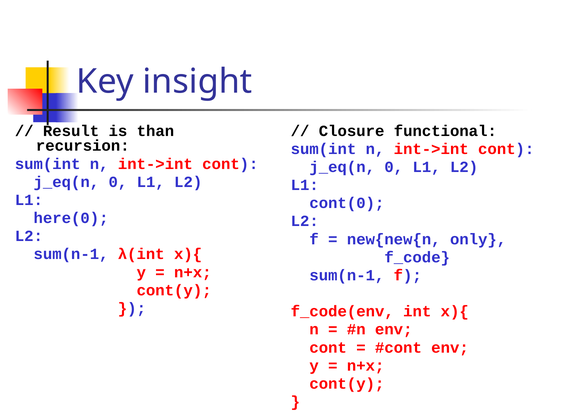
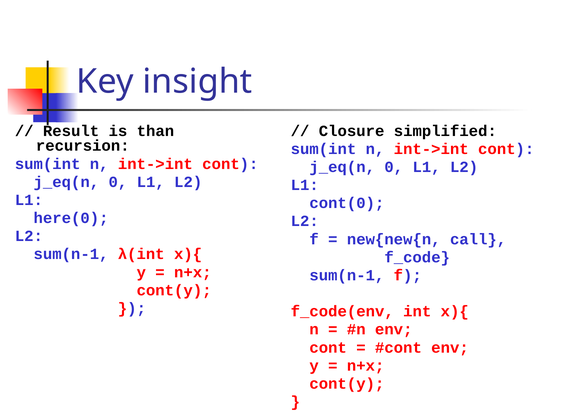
functional: functional -> simplified
only: only -> call
